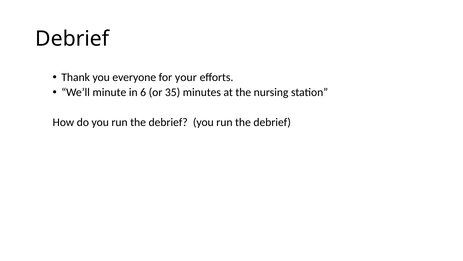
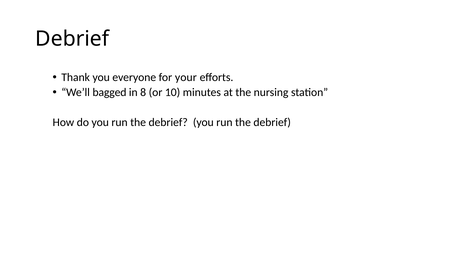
minute: minute -> bagged
6: 6 -> 8
35: 35 -> 10
